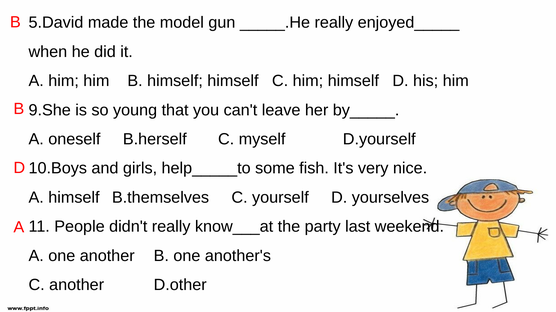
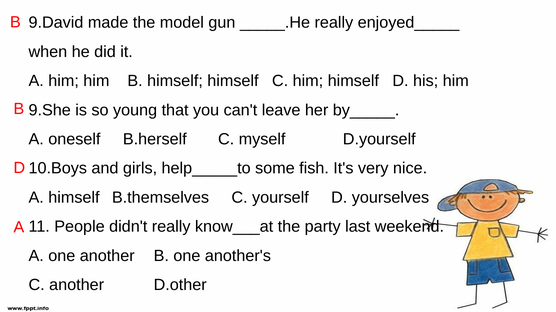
5.David: 5.David -> 9.David
